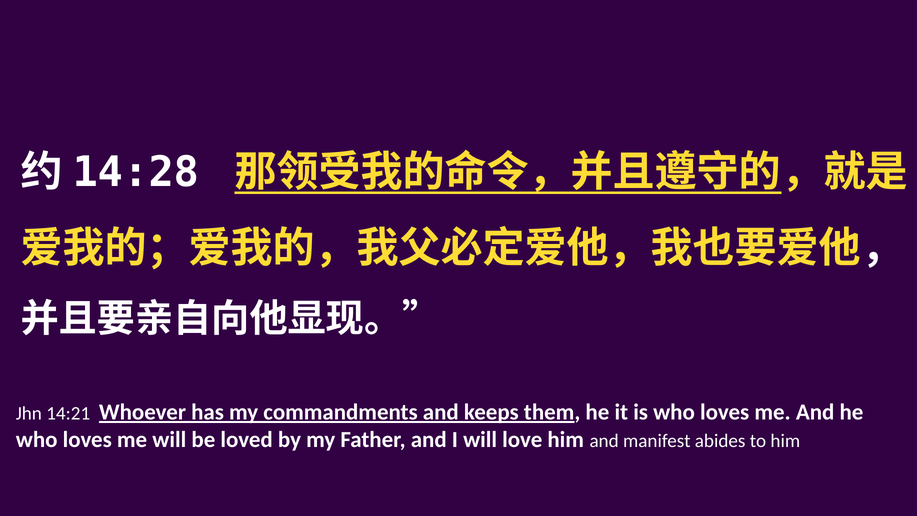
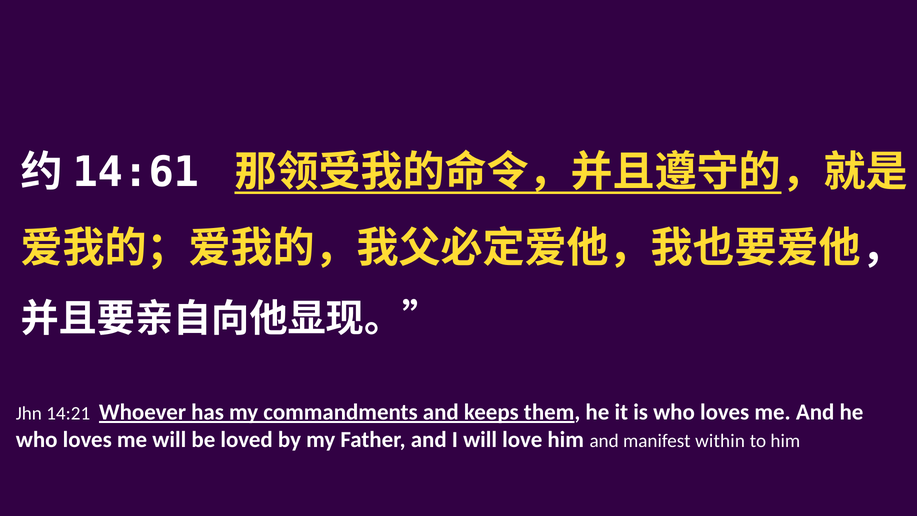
14:28: 14:28 -> 14:61
abides: abides -> within
